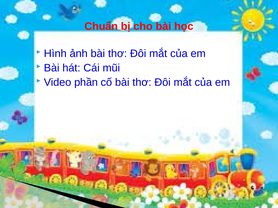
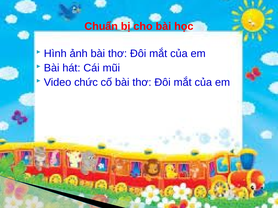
phần: phần -> chức
